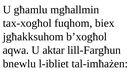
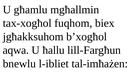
aktar: aktar -> ħallu
